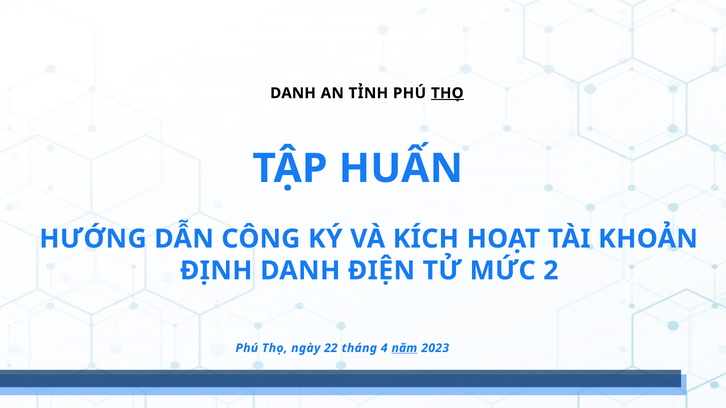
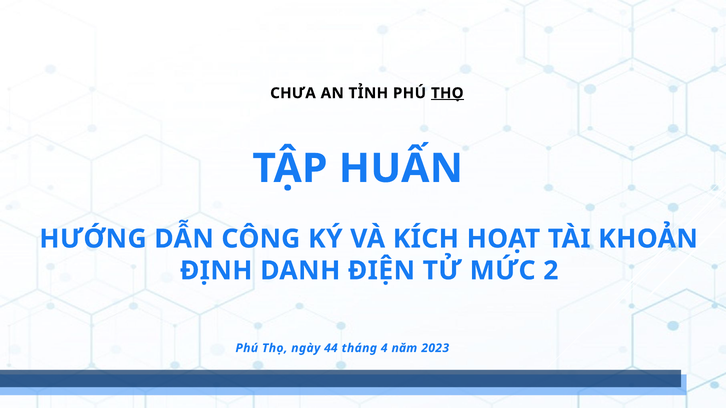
DANH at (293, 93): DANH -> CHƯA
22: 22 -> 44
năm underline: present -> none
